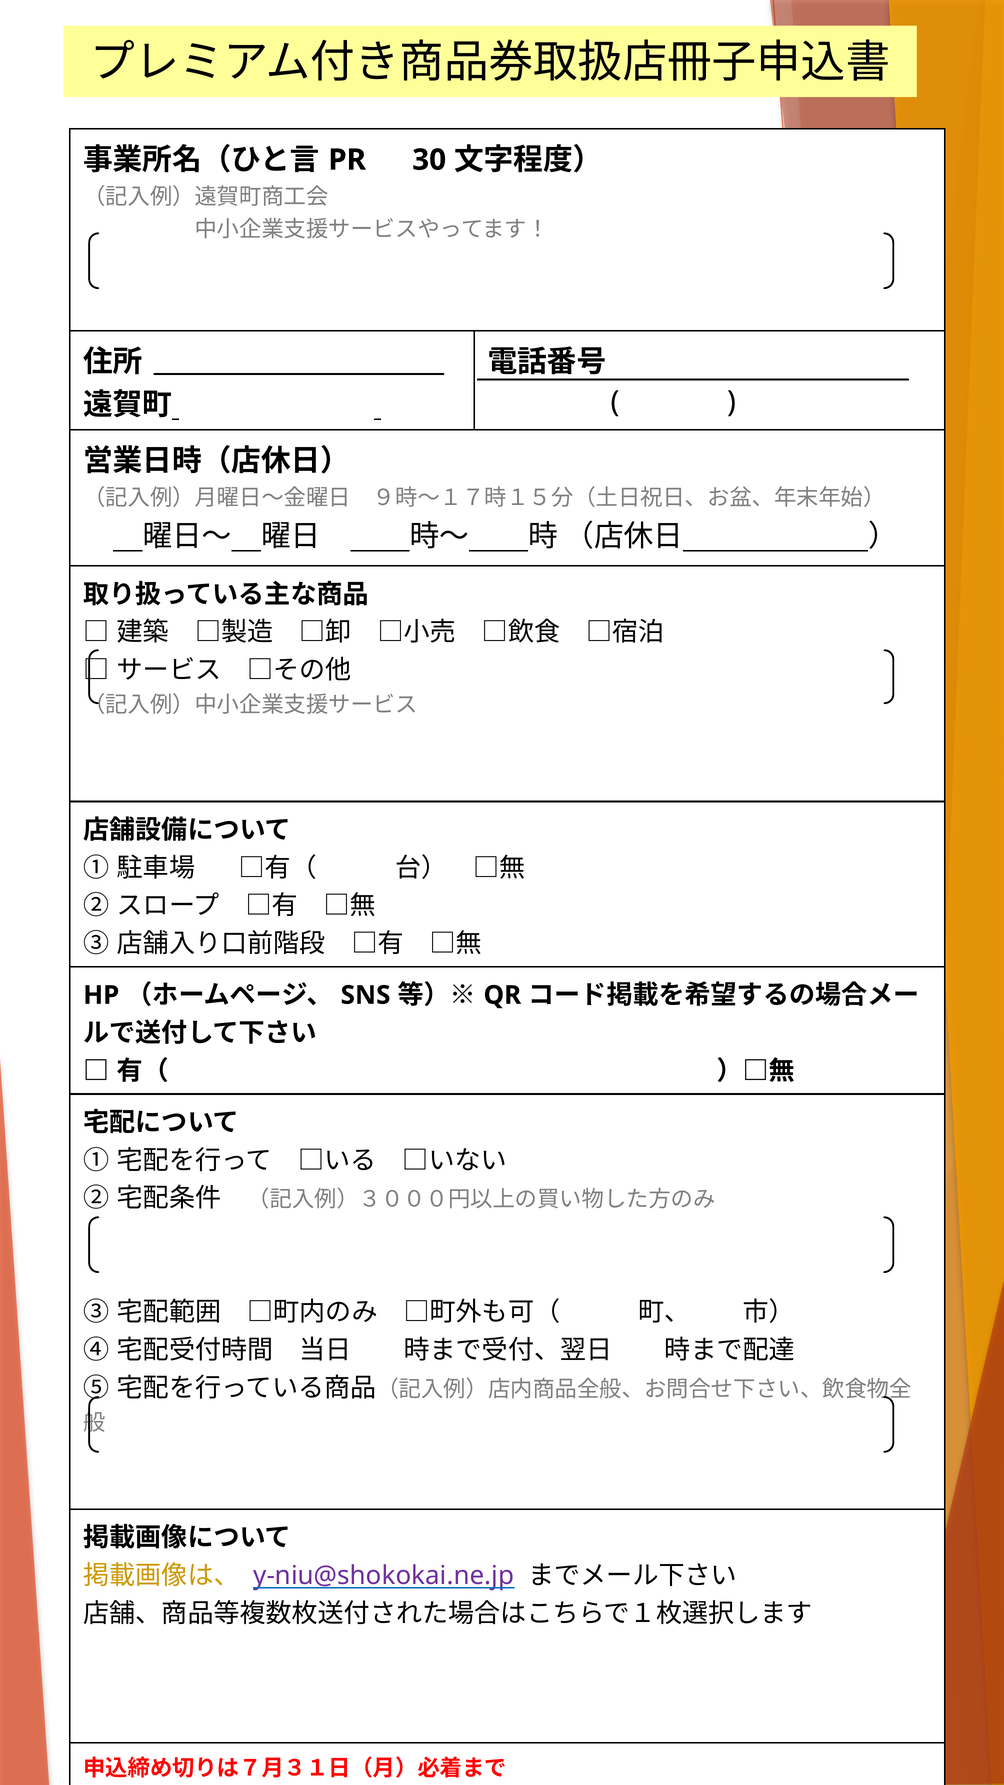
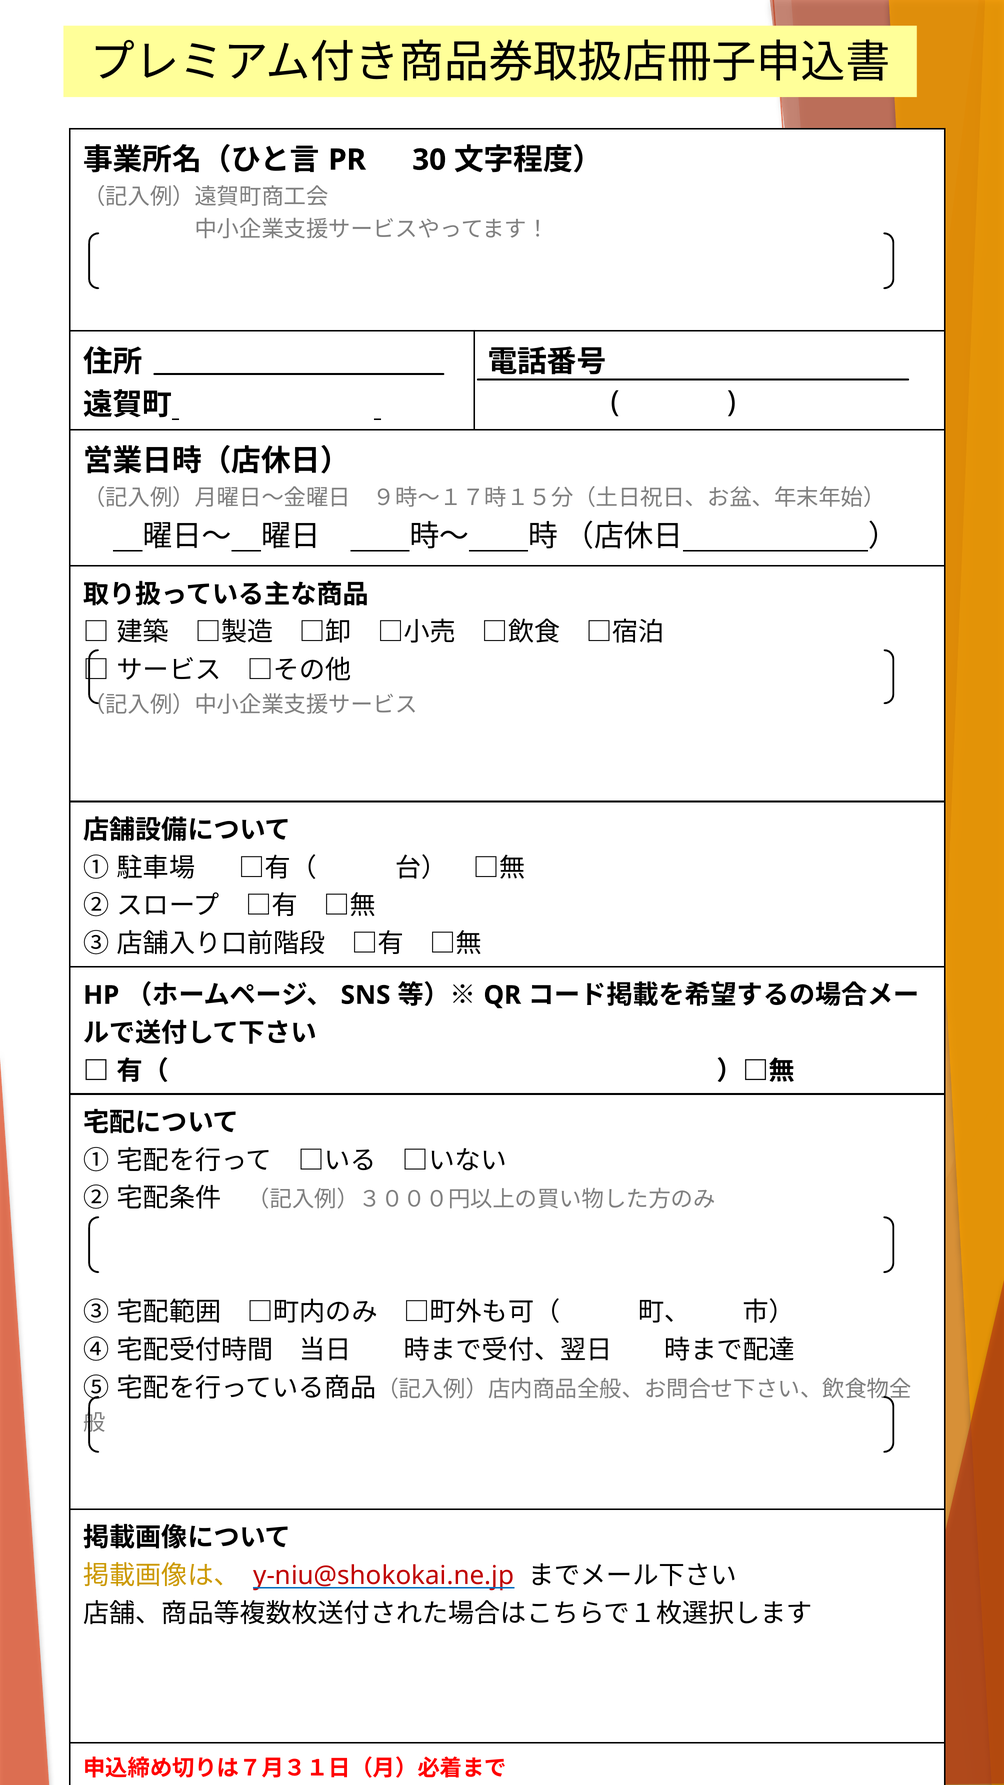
y-niu@shokokai.ne.jp colour: purple -> red
